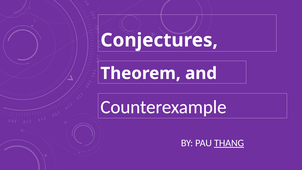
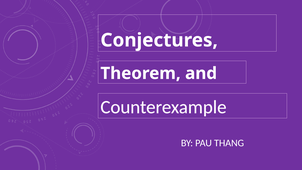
THANG underline: present -> none
